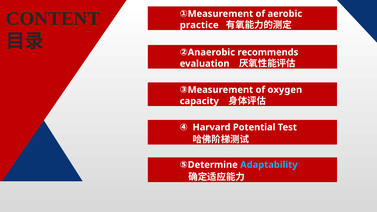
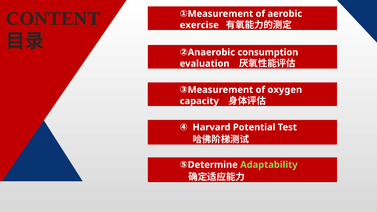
practice: practice -> exercise
recommends: recommends -> consumption
Adaptability colour: light blue -> light green
